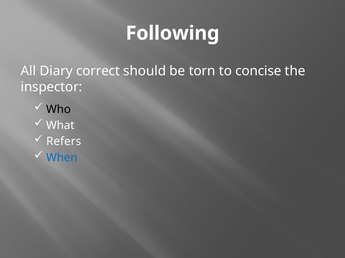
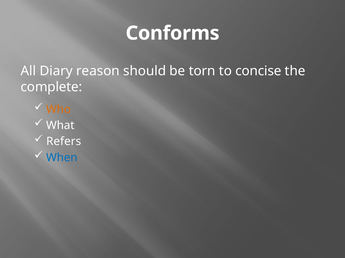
Following: Following -> Conforms
correct: correct -> reason
inspector: inspector -> complete
Who colour: black -> orange
